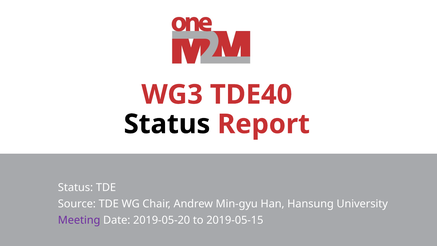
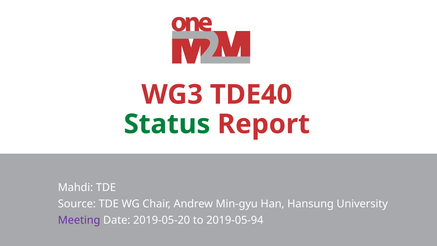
Status at (167, 124) colour: black -> green
Status at (75, 187): Status -> Mahdi
2019-05-15: 2019-05-15 -> 2019-05-94
